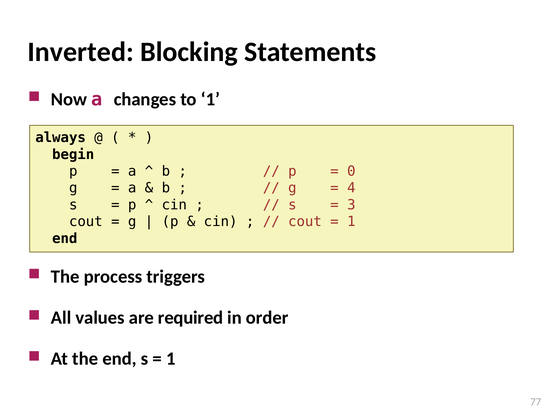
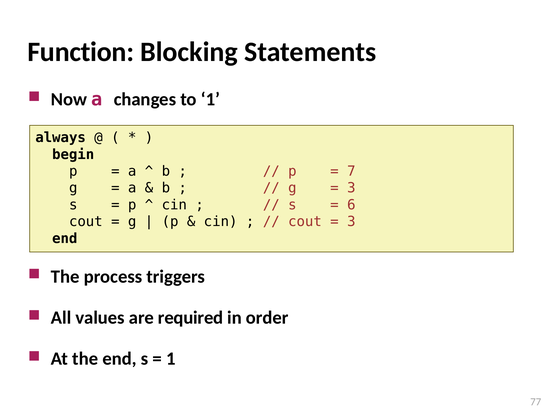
Inverted: Inverted -> Function
0: 0 -> 7
4 at (351, 188): 4 -> 3
3: 3 -> 6
1 at (351, 222): 1 -> 3
